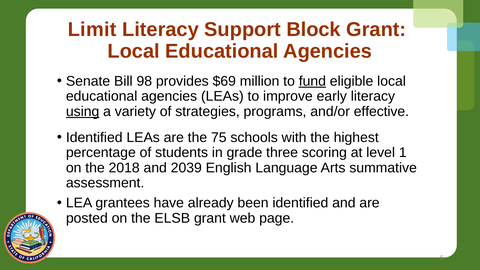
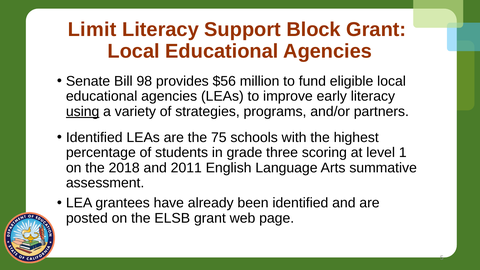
$69: $69 -> $56
fund underline: present -> none
effective: effective -> partners
2039: 2039 -> 2011
